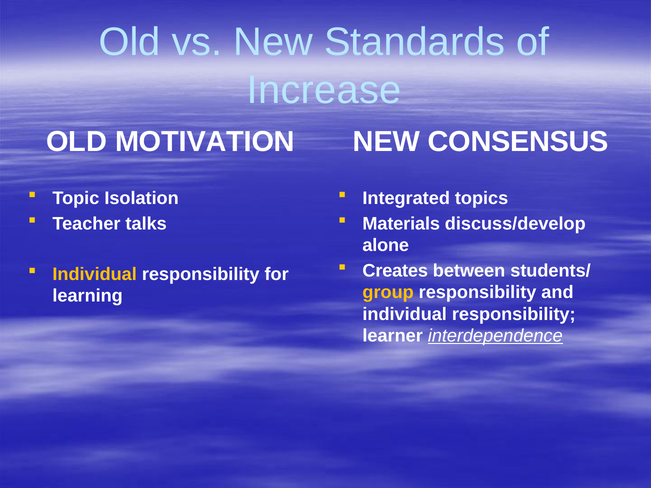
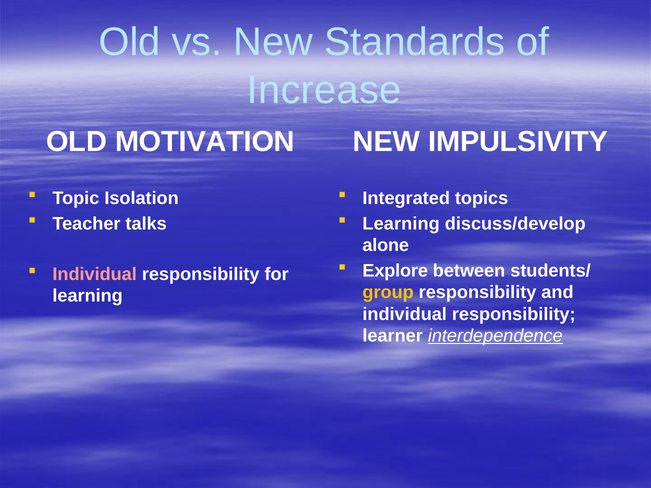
CONSENSUS: CONSENSUS -> IMPULSIVITY
Materials at (401, 224): Materials -> Learning
Creates: Creates -> Explore
Individual at (95, 274) colour: yellow -> pink
